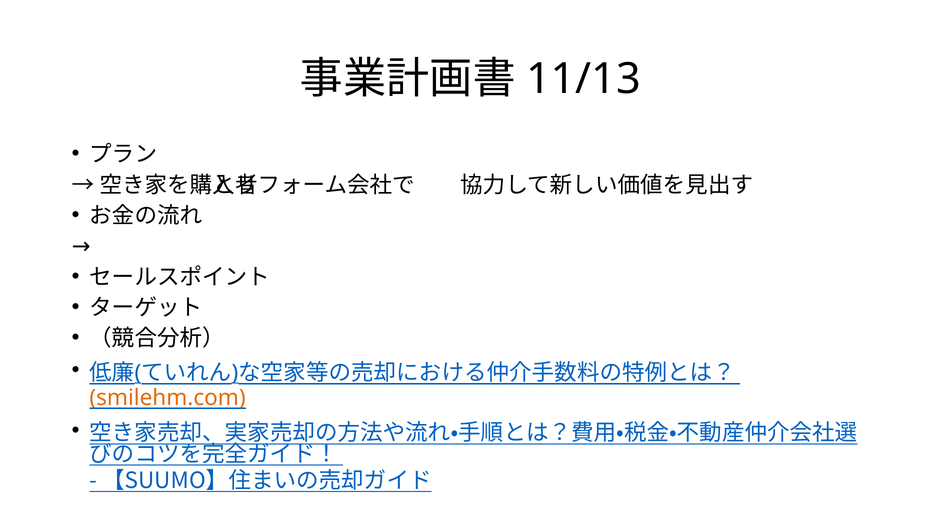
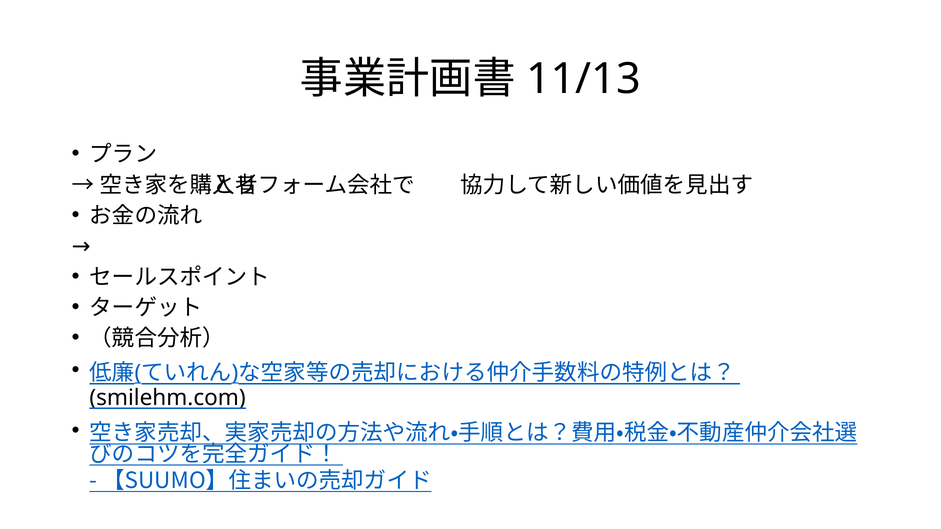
smilehm.com colour: orange -> black
